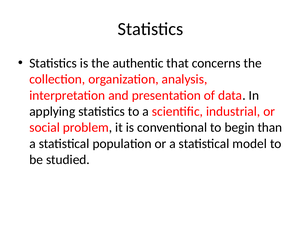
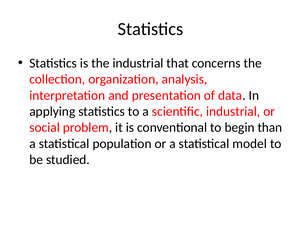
the authentic: authentic -> industrial
